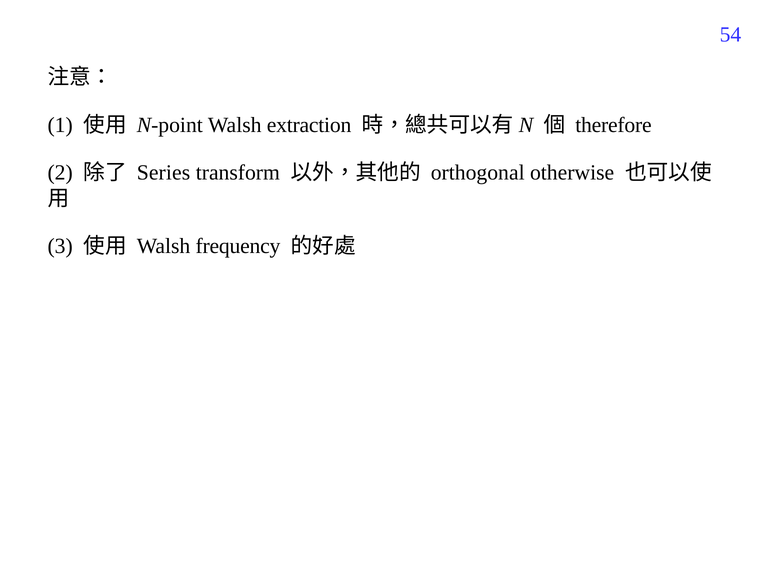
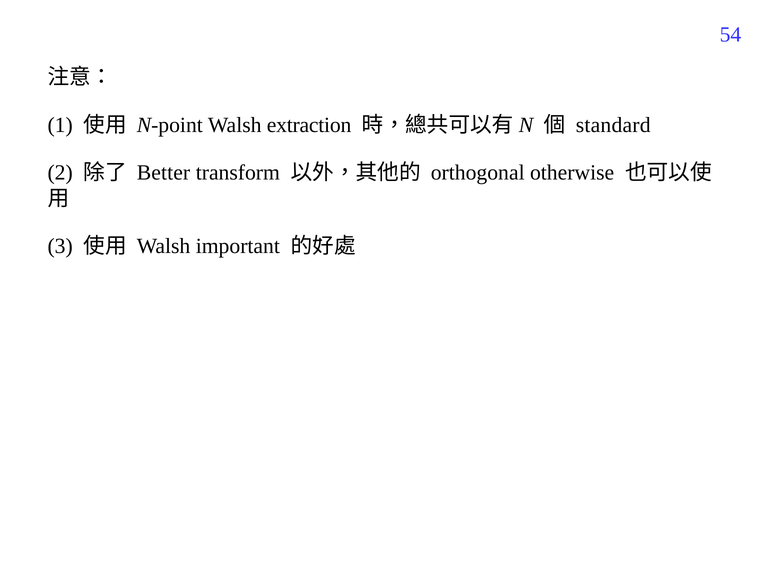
therefore: therefore -> standard
Series: Series -> Better
frequency: frequency -> important
